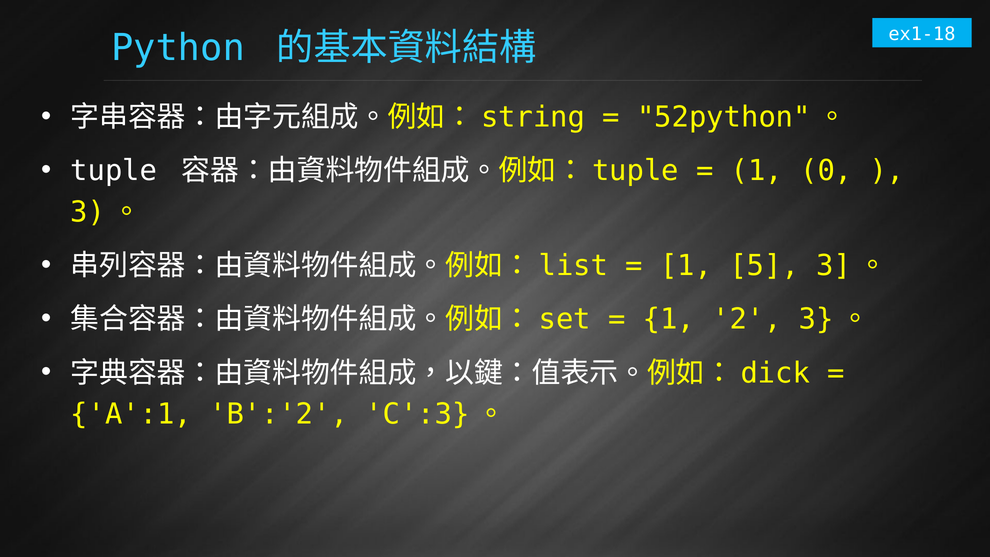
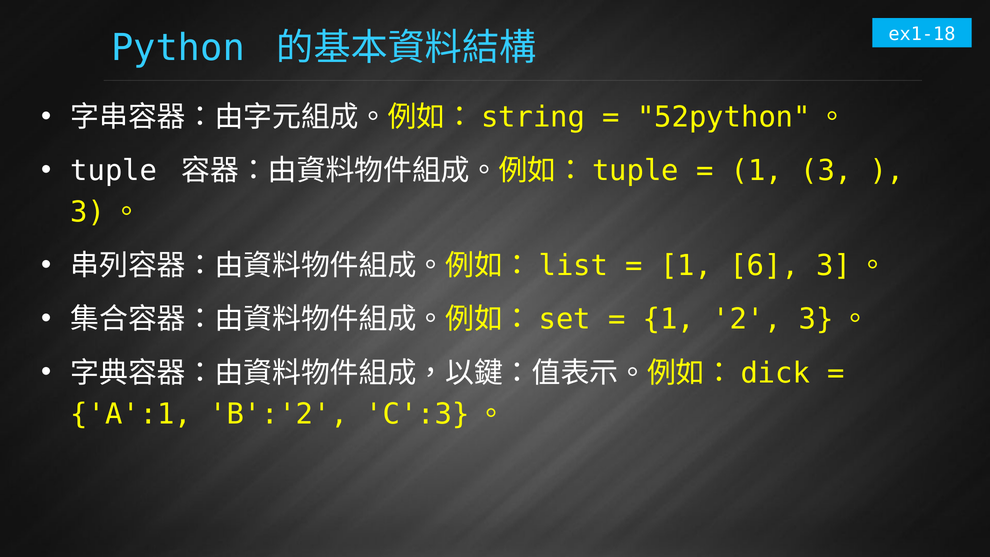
0: 0 -> 3
5: 5 -> 6
